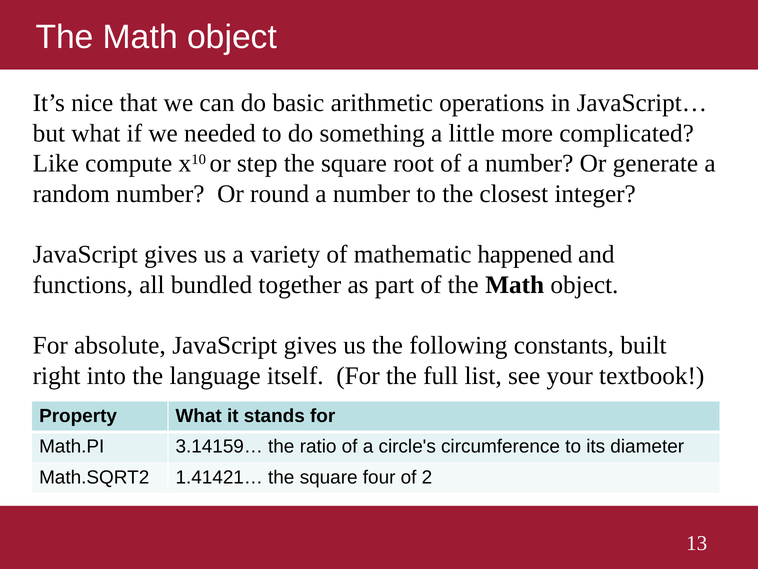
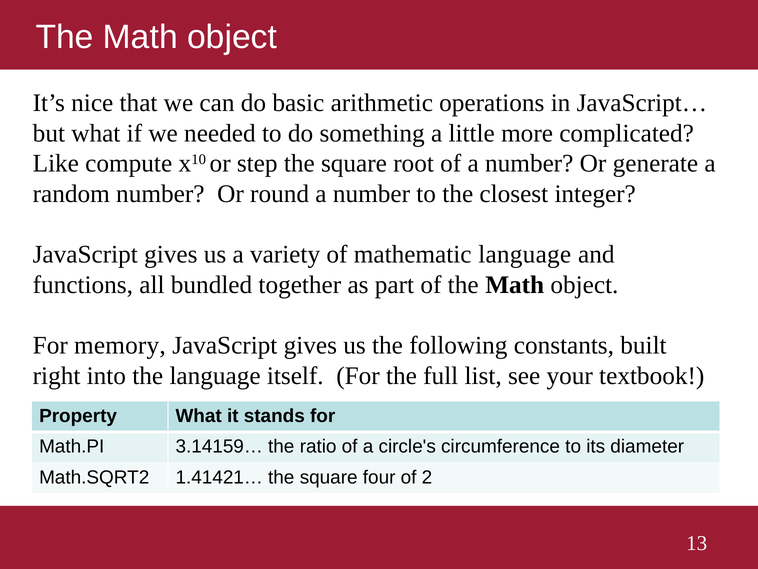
mathematic happened: happened -> language
absolute: absolute -> memory
